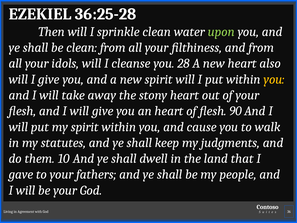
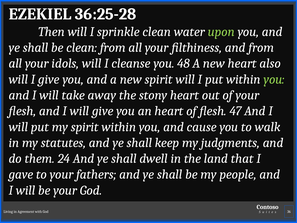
28: 28 -> 48
you at (274, 79) colour: yellow -> light green
90: 90 -> 47
10: 10 -> 24
